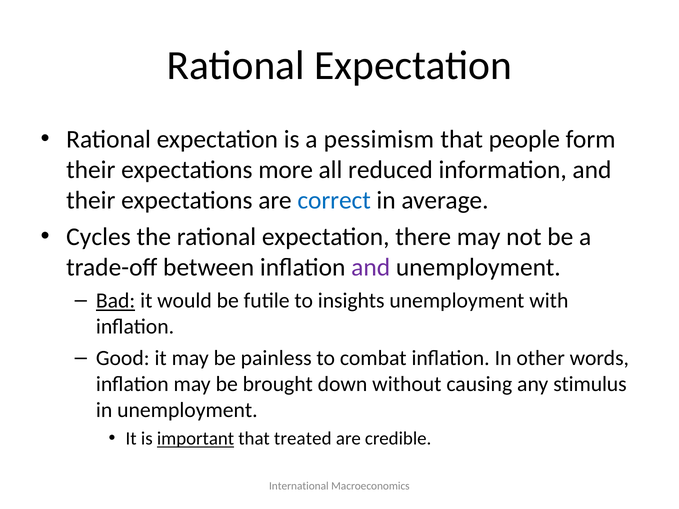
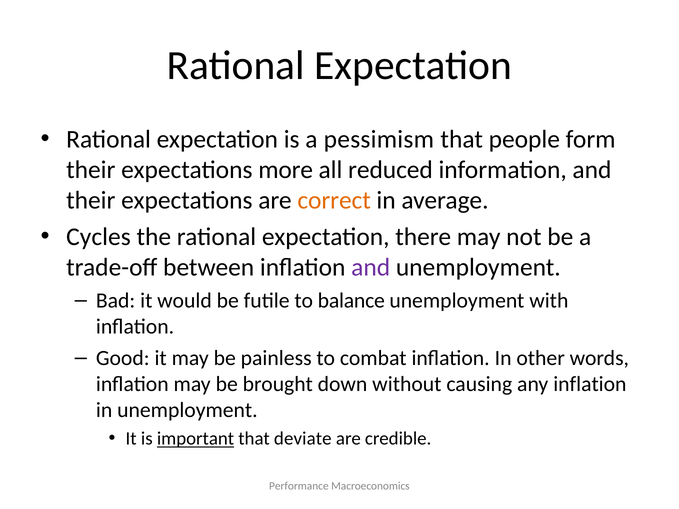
correct colour: blue -> orange
Bad underline: present -> none
insights: insights -> balance
any stimulus: stimulus -> inflation
treated: treated -> deviate
International: International -> Performance
